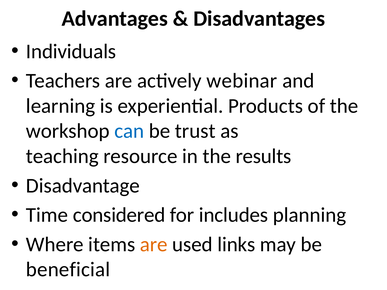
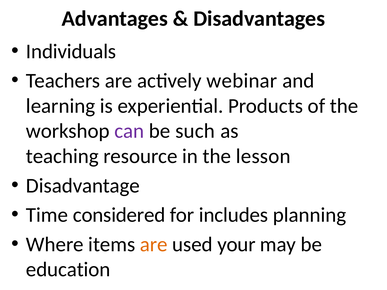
can colour: blue -> purple
trust: trust -> such
results: results -> lesson
links: links -> your
beneficial: beneficial -> education
